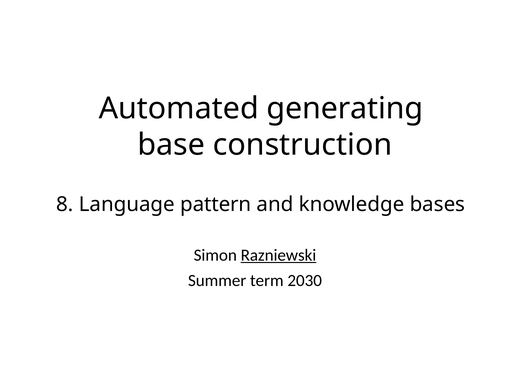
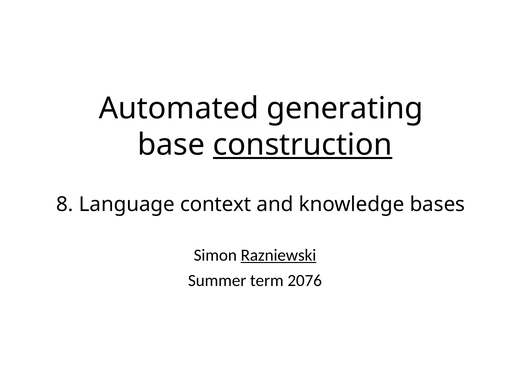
construction underline: none -> present
pattern: pattern -> context
2030: 2030 -> 2076
